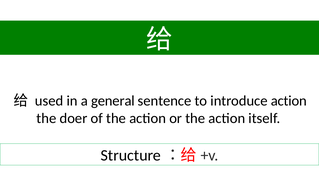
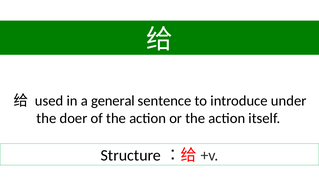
introduce action: action -> under
